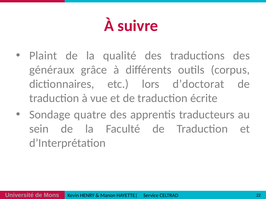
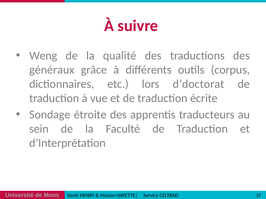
Plaint: Plaint -> Weng
quatre: quatre -> étroite
